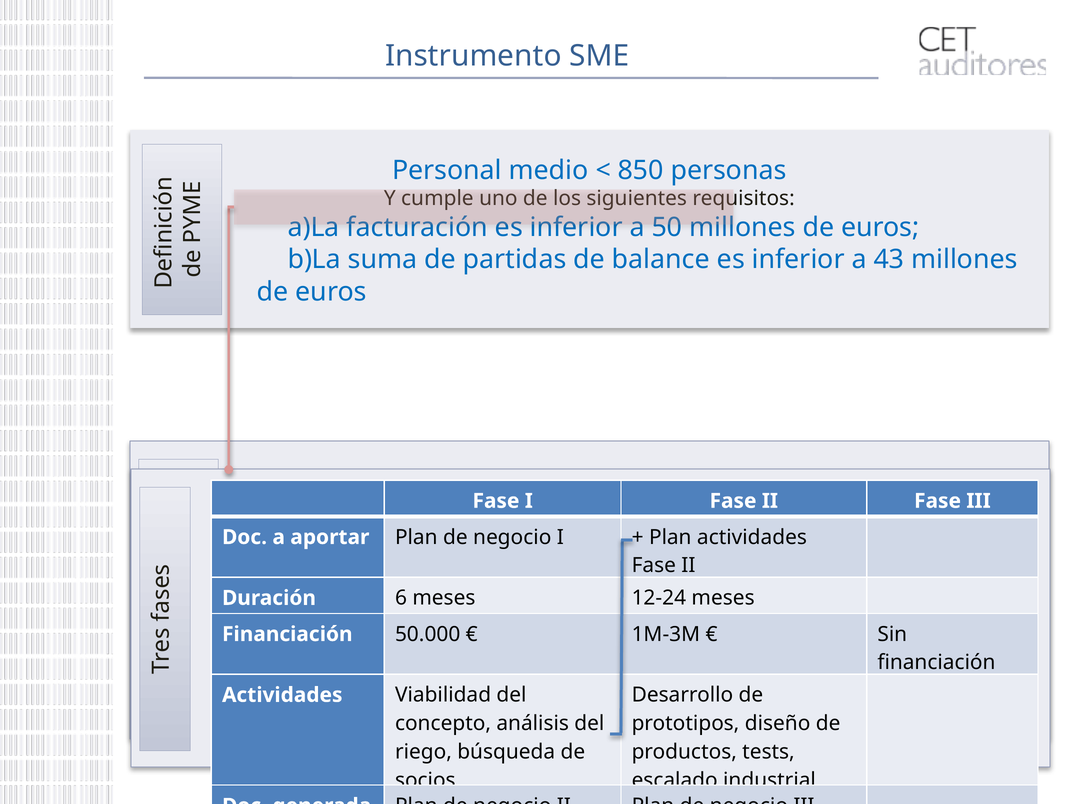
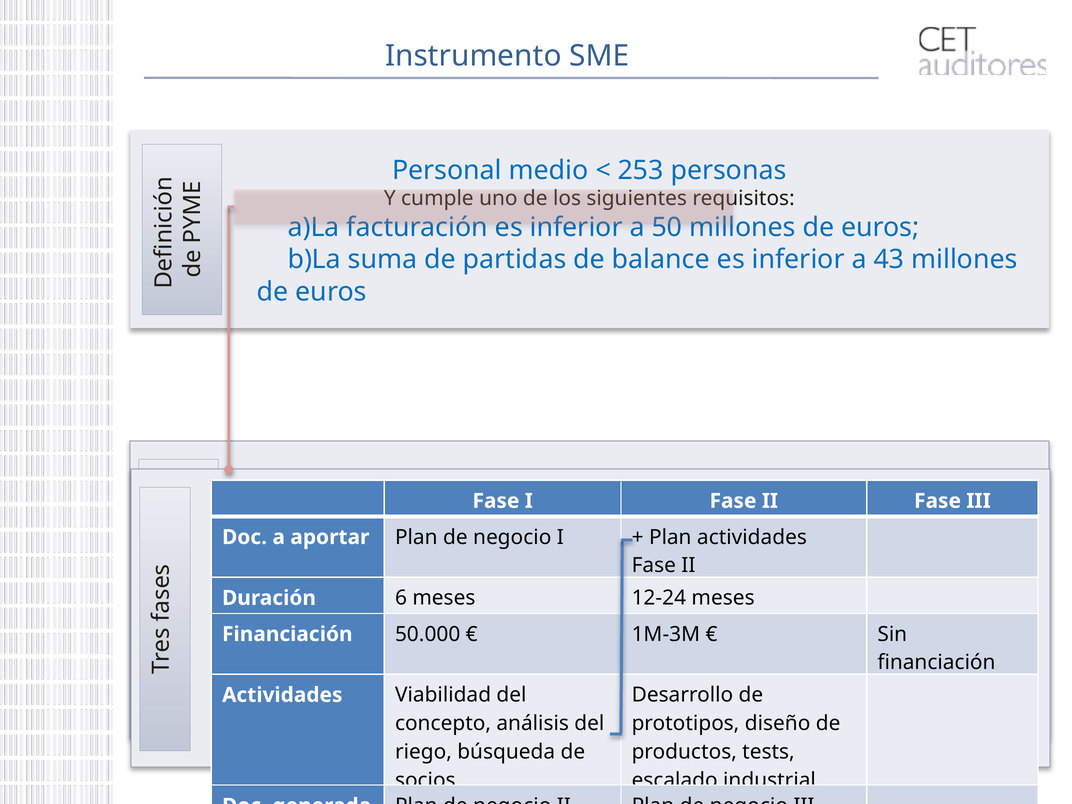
850: 850 -> 253
